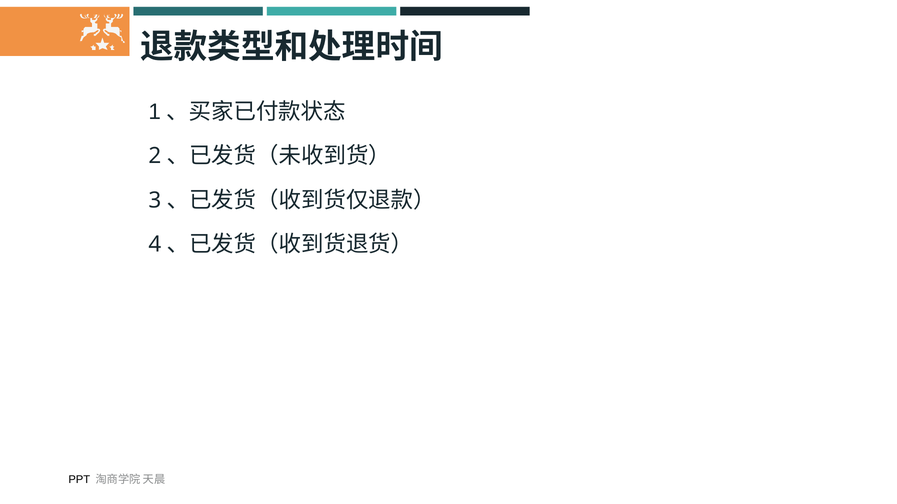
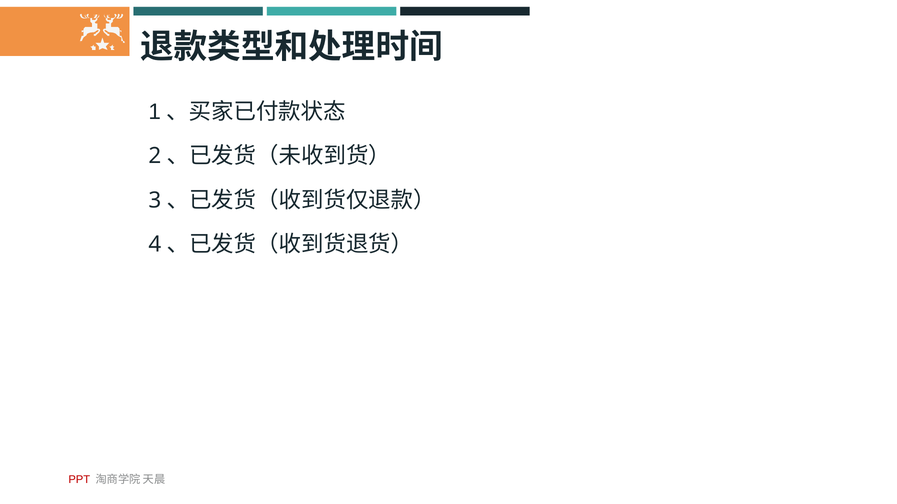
PPT colour: black -> red
